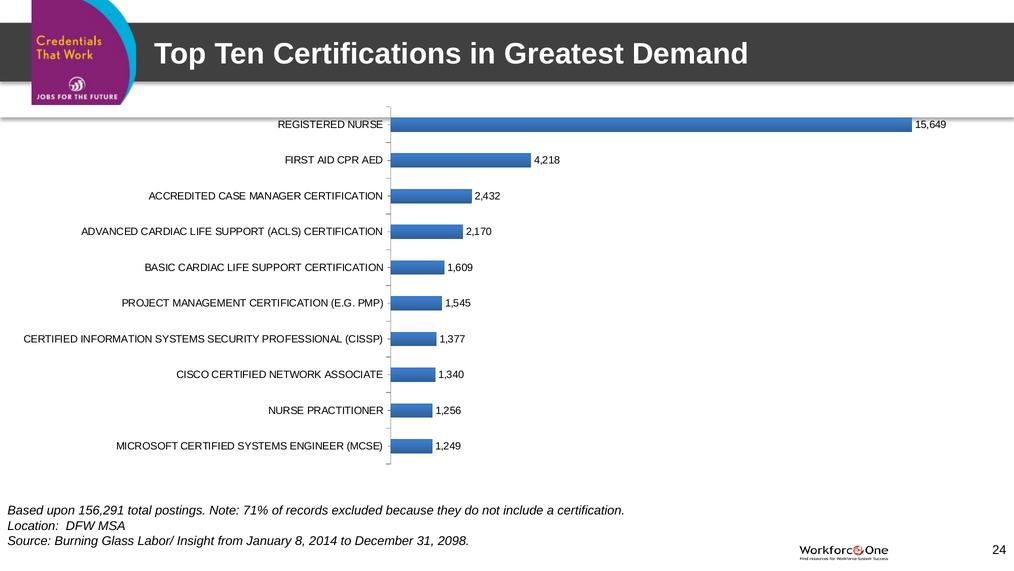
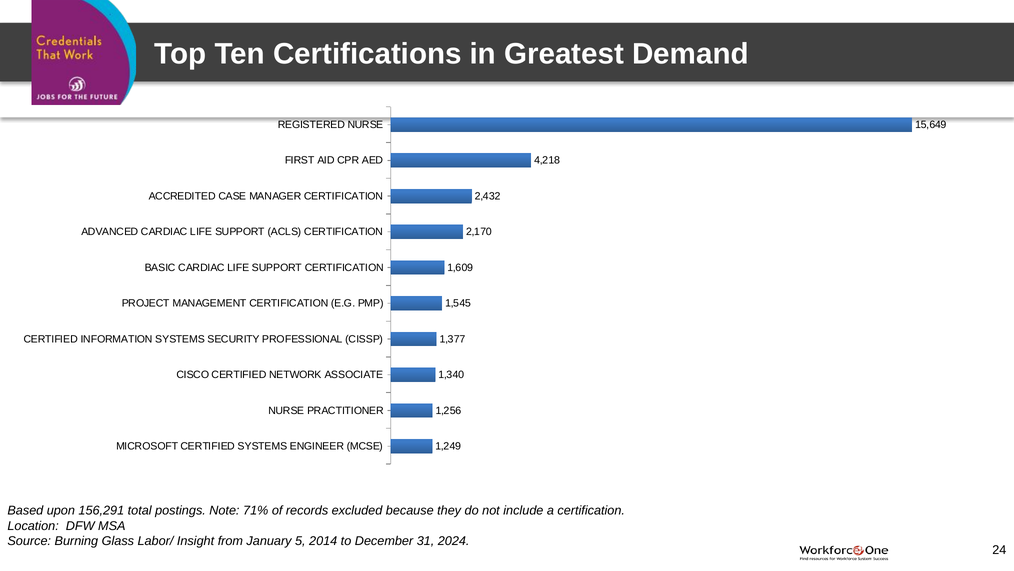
8: 8 -> 5
2098: 2098 -> 2024
